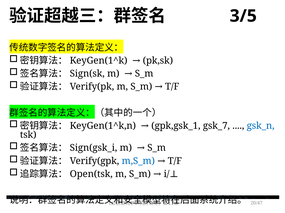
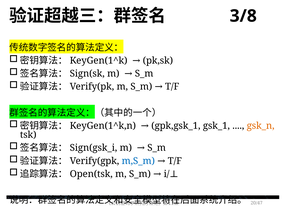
3/5: 3/5 -> 3/8
gsk_7: gsk_7 -> gsk_1
gsk_n colour: blue -> orange
